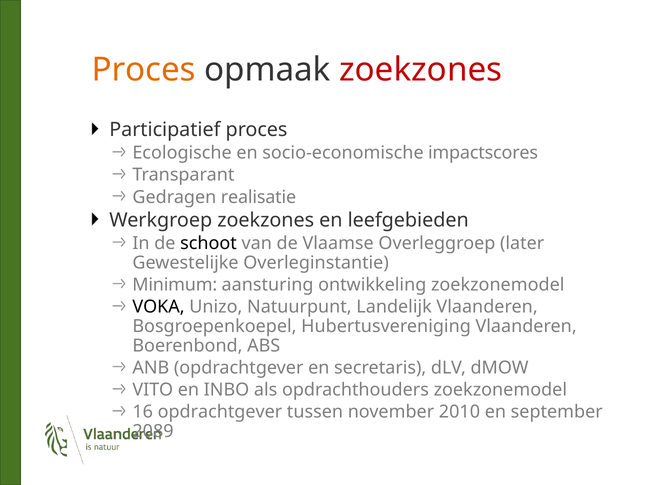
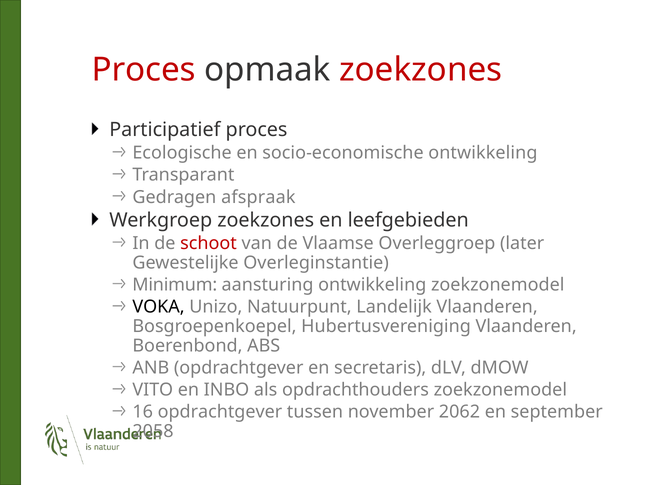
Proces at (144, 70) colour: orange -> red
socio-economische impactscores: impactscores -> ontwikkeling
realisatie: realisatie -> afspraak
schoot colour: black -> red
2010: 2010 -> 2062
2089: 2089 -> 2058
